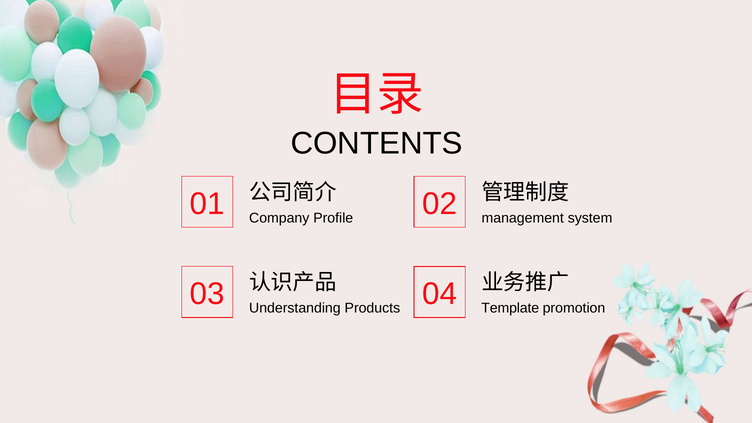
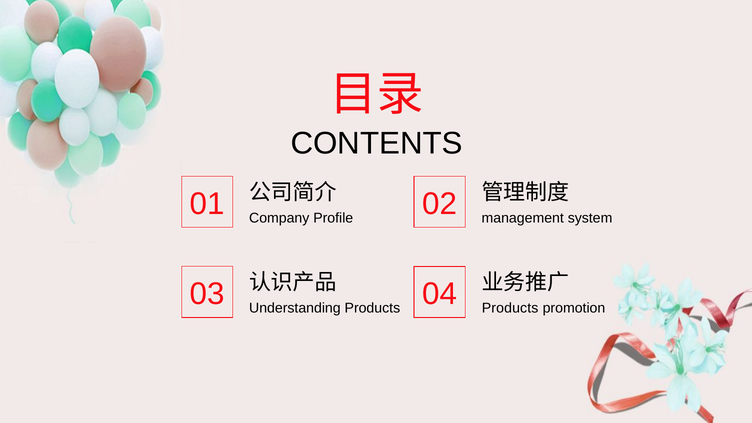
Template at (510, 308): Template -> Products
